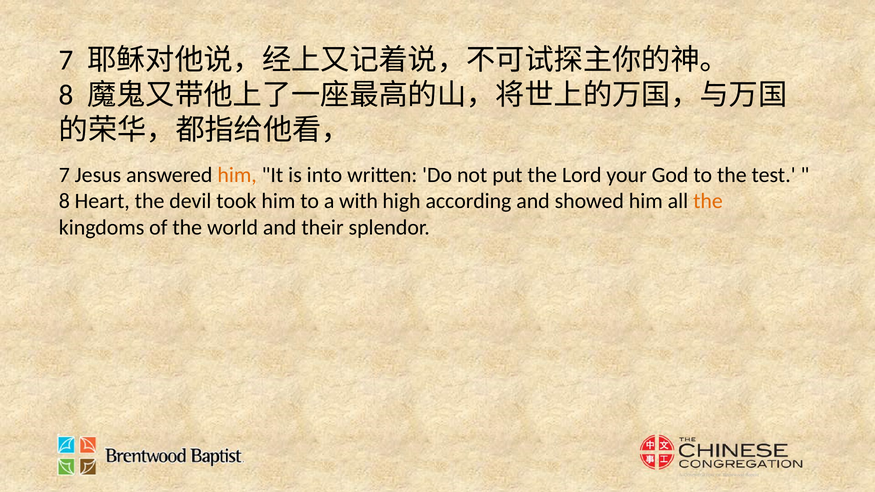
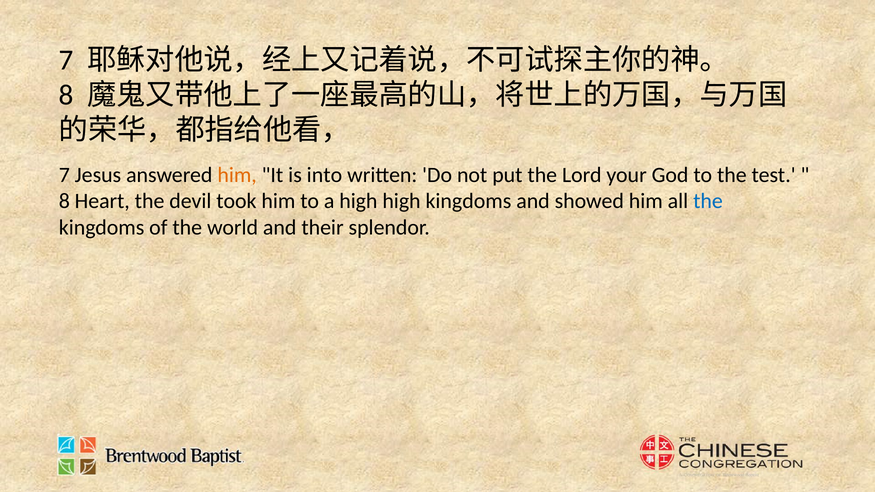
a with: with -> high
high according: according -> kingdoms
the at (708, 201) colour: orange -> blue
